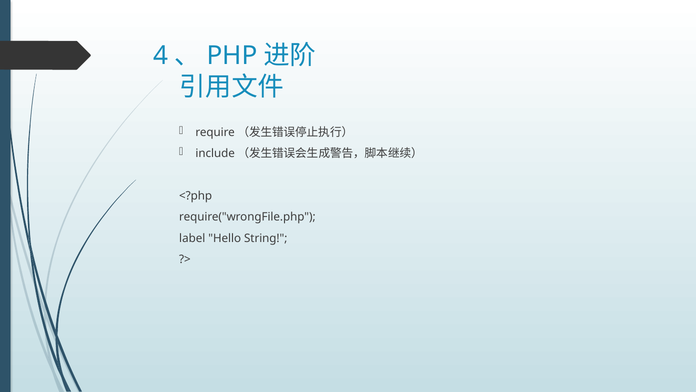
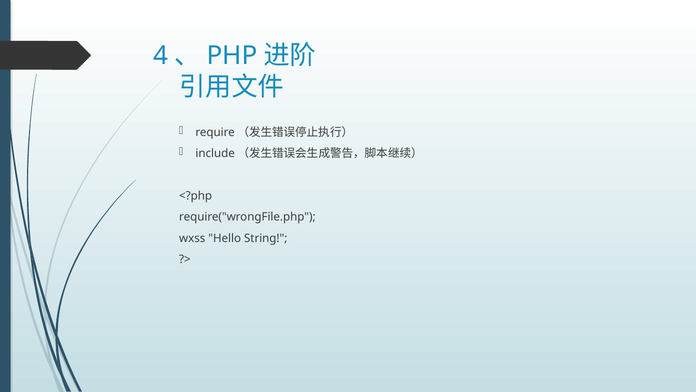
label: label -> wxss
